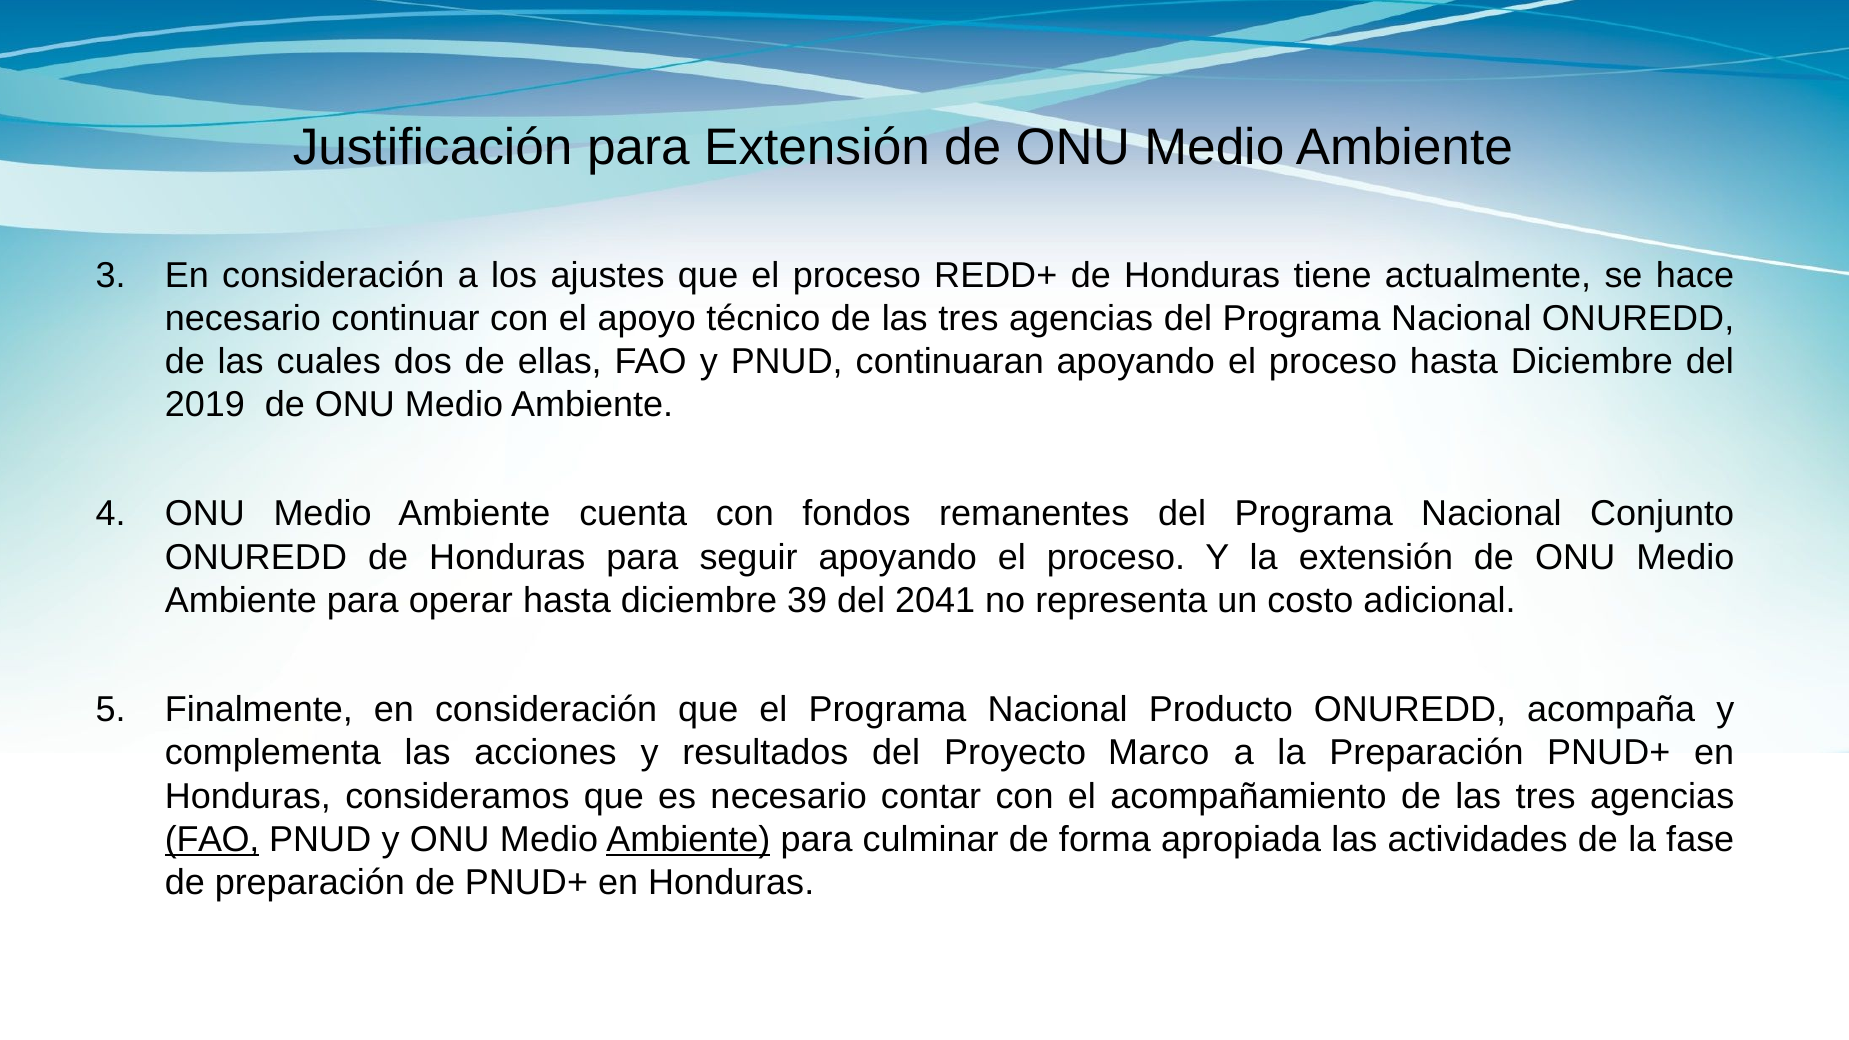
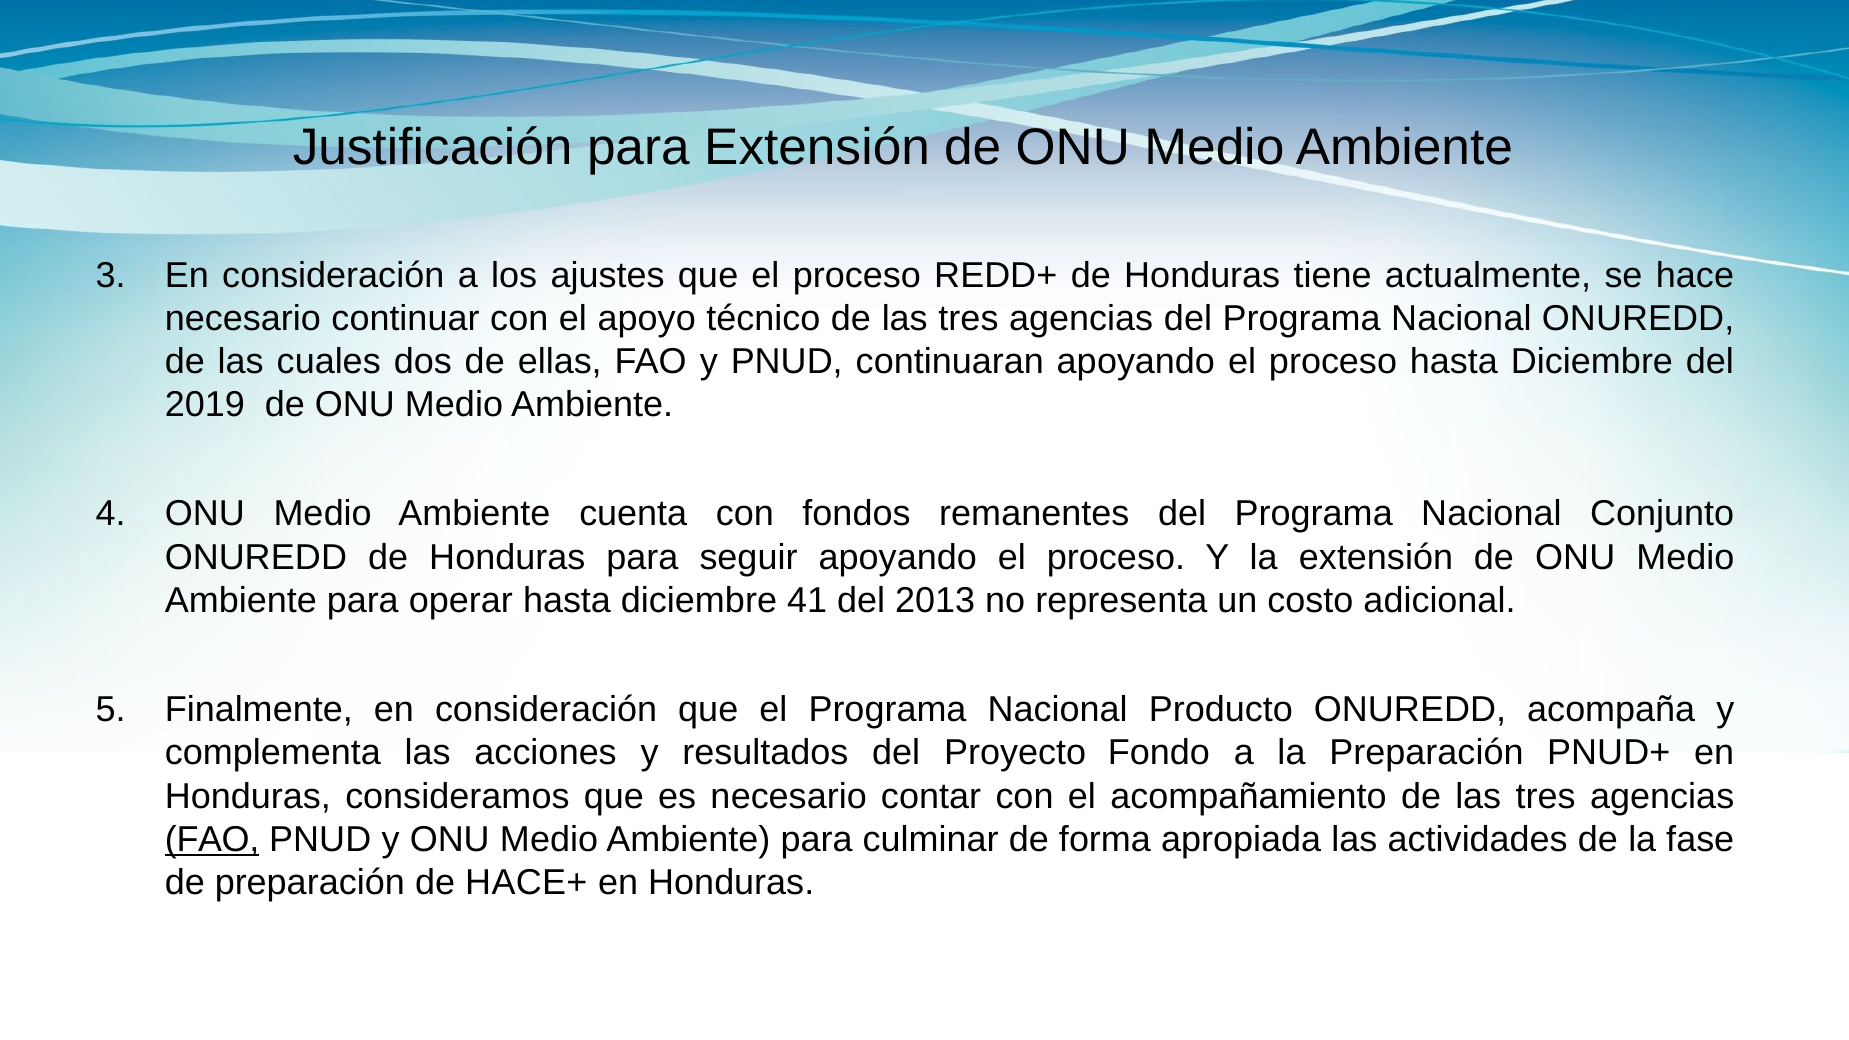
39: 39 -> 41
2041: 2041 -> 2013
Marco: Marco -> Fondo
Ambiente at (688, 839) underline: present -> none
de PNUD+: PNUD+ -> HACE+
